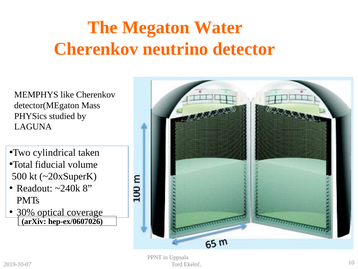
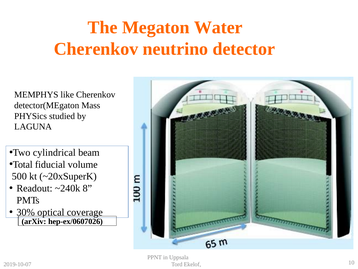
taken: taken -> beam
